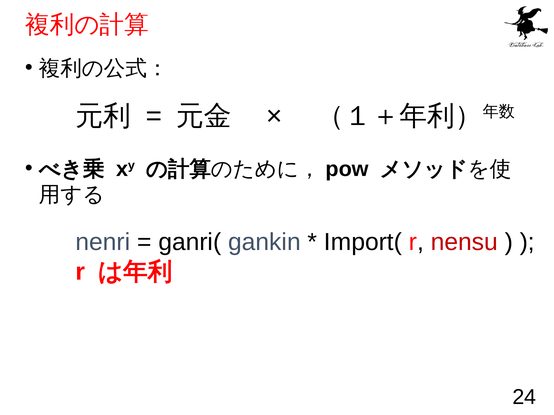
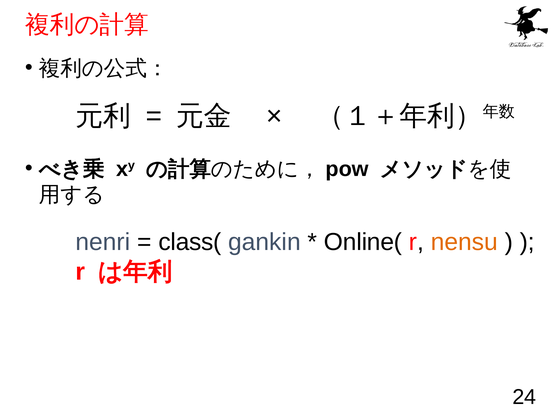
ganri(: ganri( -> class(
Import(: Import( -> Online(
nensu colour: red -> orange
